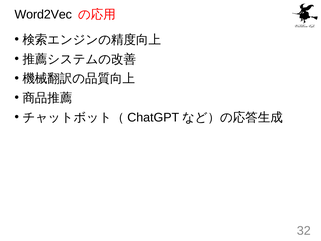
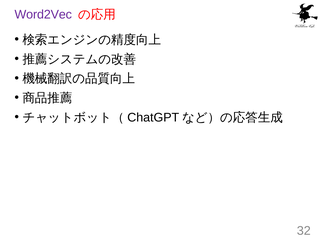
Word2Vec colour: black -> purple
